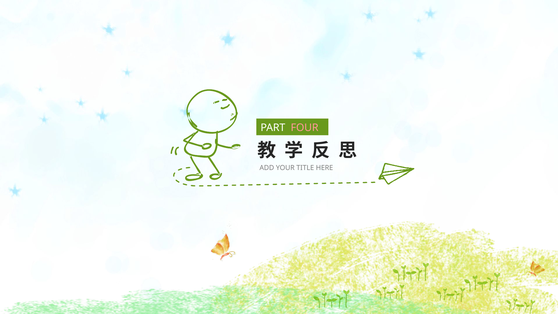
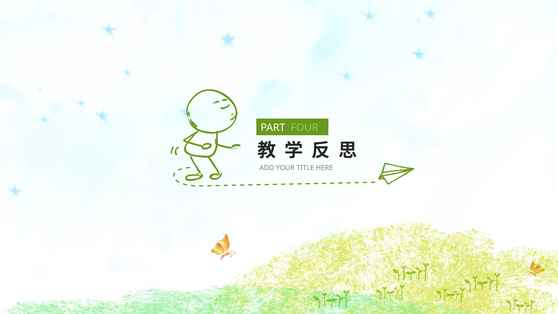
FOUR colour: pink -> light green
